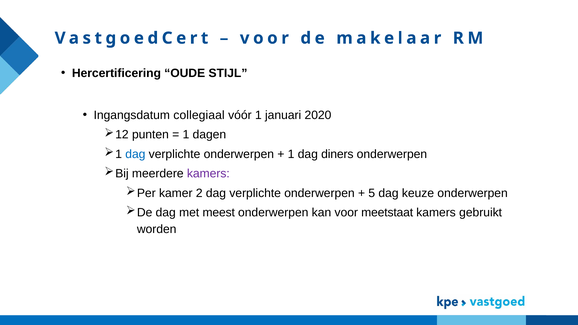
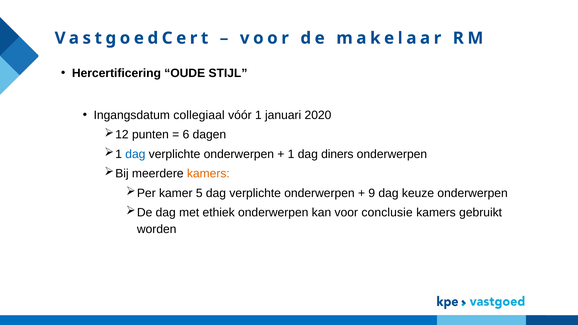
1 at (186, 135): 1 -> 6
kamers at (208, 174) colour: purple -> orange
2: 2 -> 5
5: 5 -> 9
meest: meest -> ethiek
meetstaat: meetstaat -> conclusie
